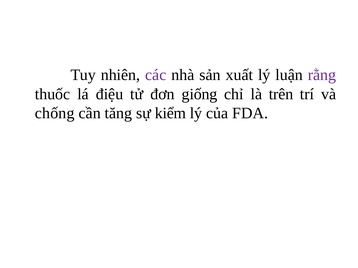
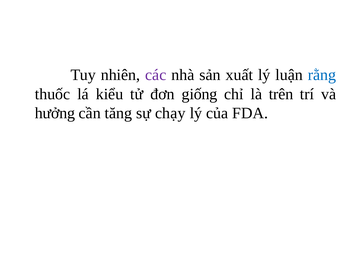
rằng colour: purple -> blue
điệu: điệu -> kiểu
chống: chống -> hưởng
kiểm: kiểm -> chạy
